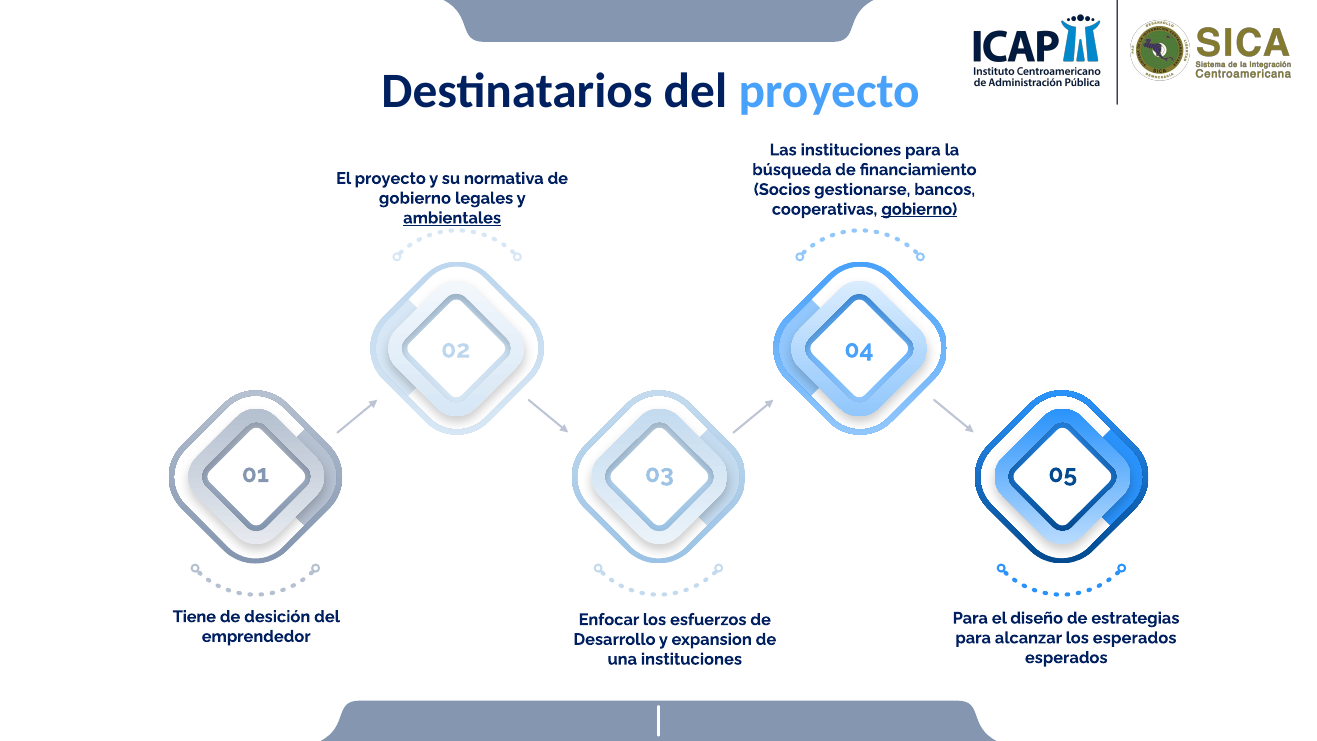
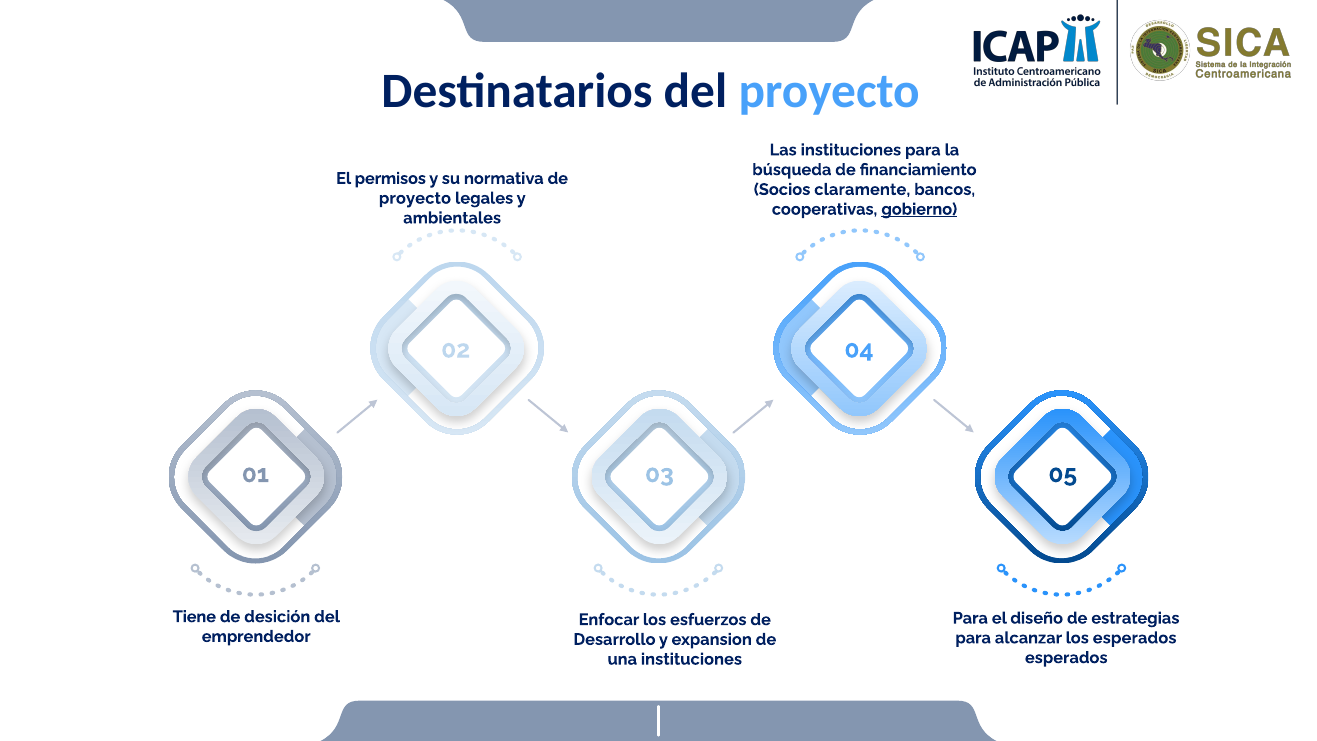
El proyecto: proyecto -> permisos
gestionarse: gestionarse -> claramente
gobierno at (415, 198): gobierno -> proyecto
ambientales underline: present -> none
